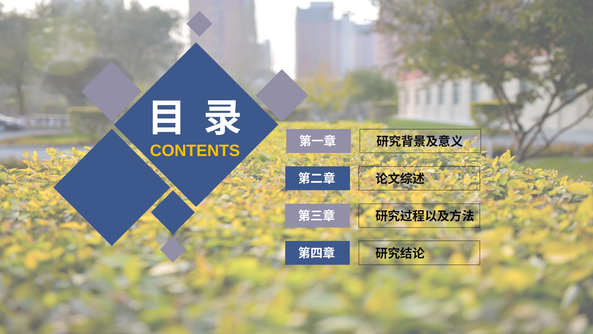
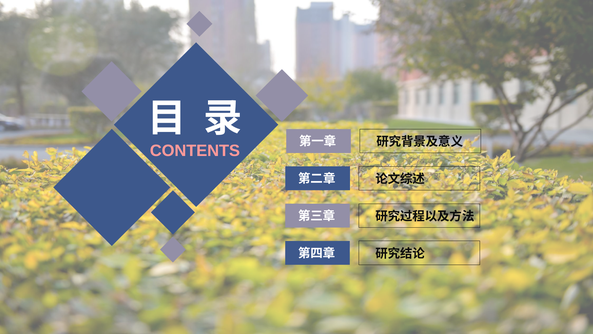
CONTENTS colour: yellow -> pink
